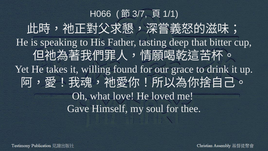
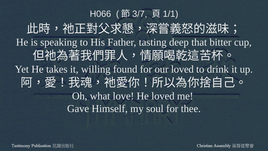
our grace: grace -> loved
